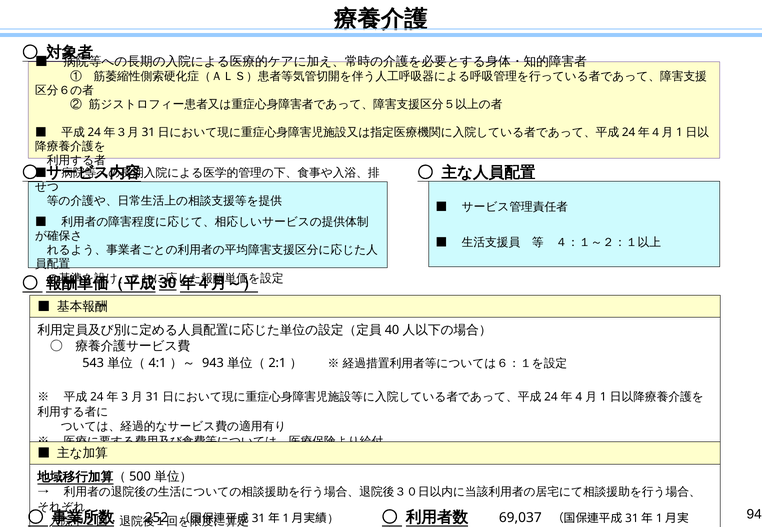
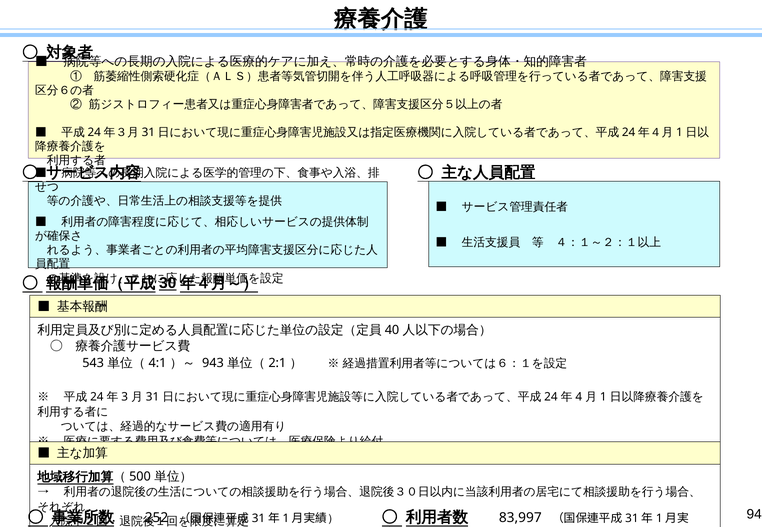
69,037: 69,037 -> 83,997
